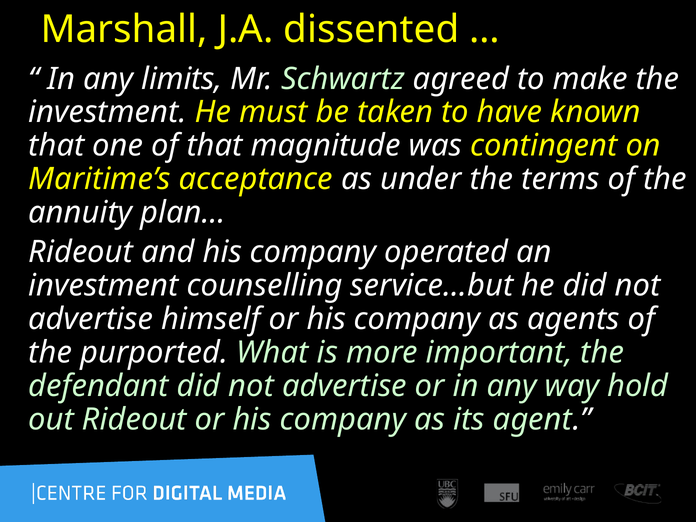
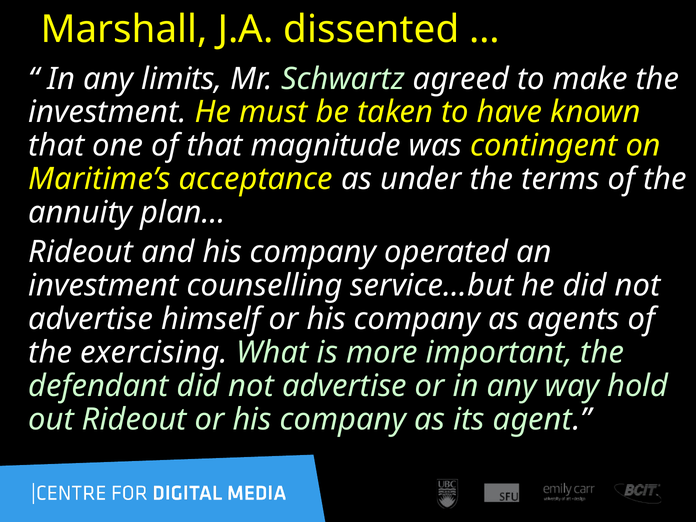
purported: purported -> exercising
